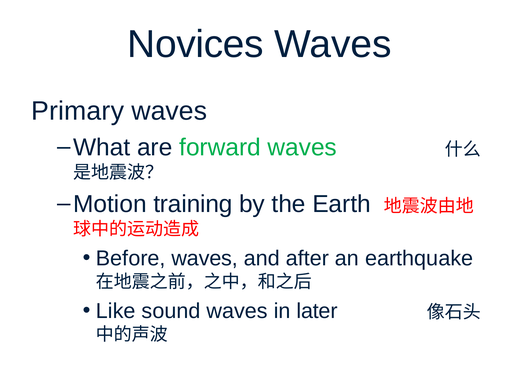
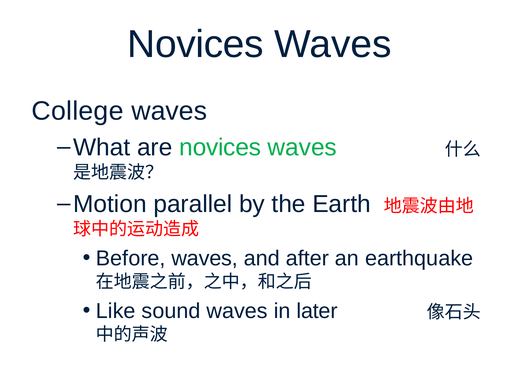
Primary: Primary -> College
are forward: forward -> novices
training: training -> parallel
